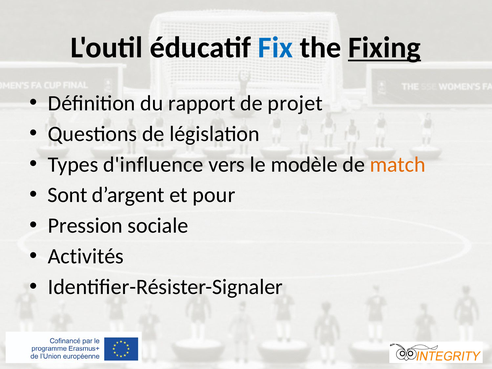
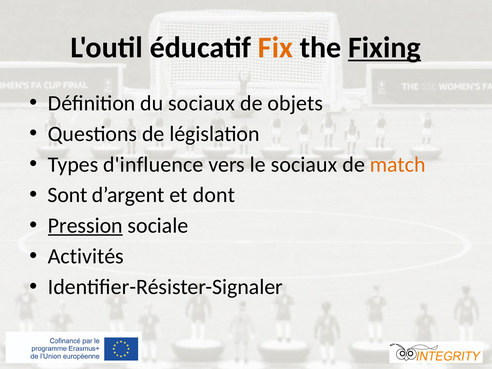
Fix colour: blue -> orange
du rapport: rapport -> sociaux
projet: projet -> objets
le modèle: modèle -> sociaux
pour: pour -> dont
Pression underline: none -> present
